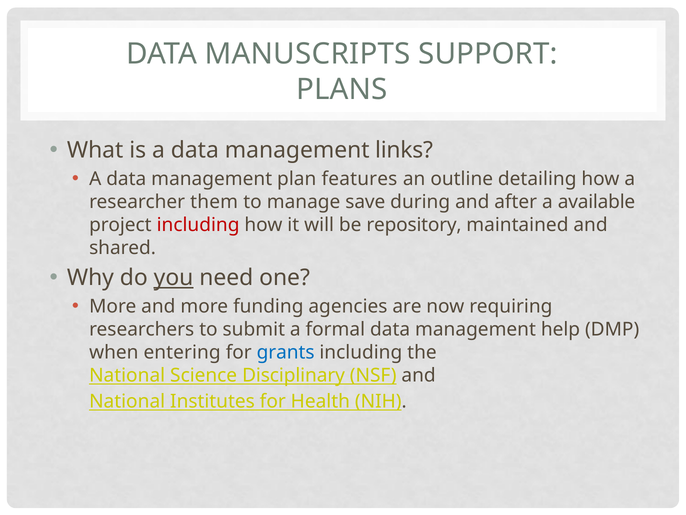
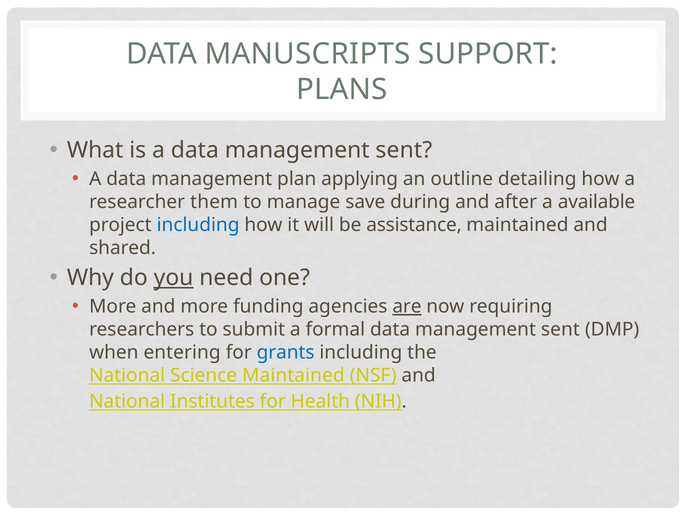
a data management links: links -> sent
features: features -> applying
including at (198, 225) colour: red -> blue
repository: repository -> assistance
are underline: none -> present
formal data management help: help -> sent
Science Disciplinary: Disciplinary -> Maintained
